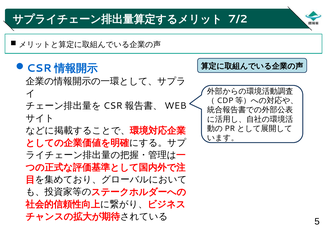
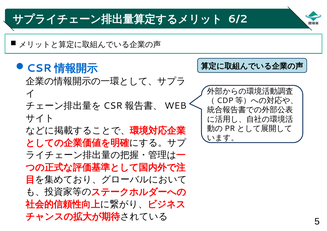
7/2: 7/2 -> 6/2
